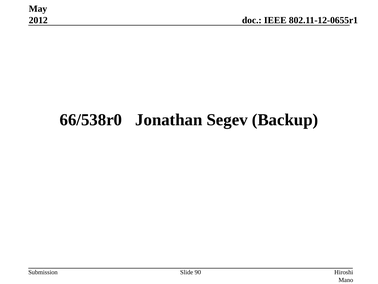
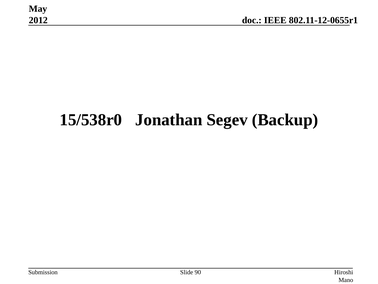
66/538r0: 66/538r0 -> 15/538r0
